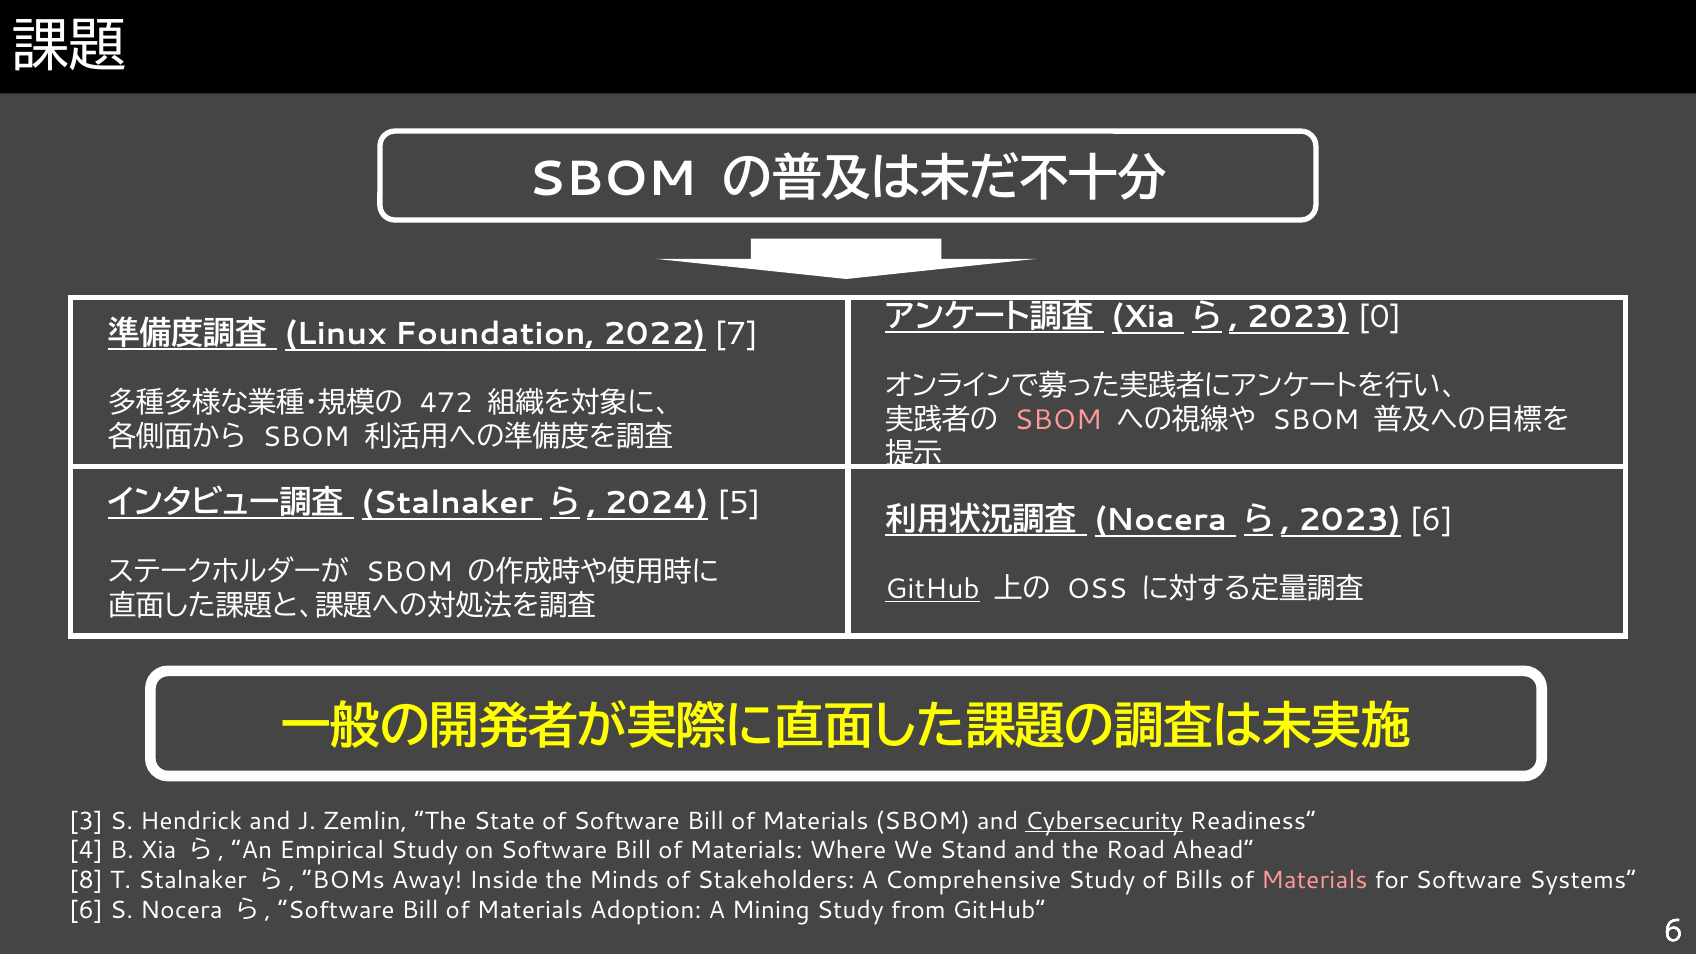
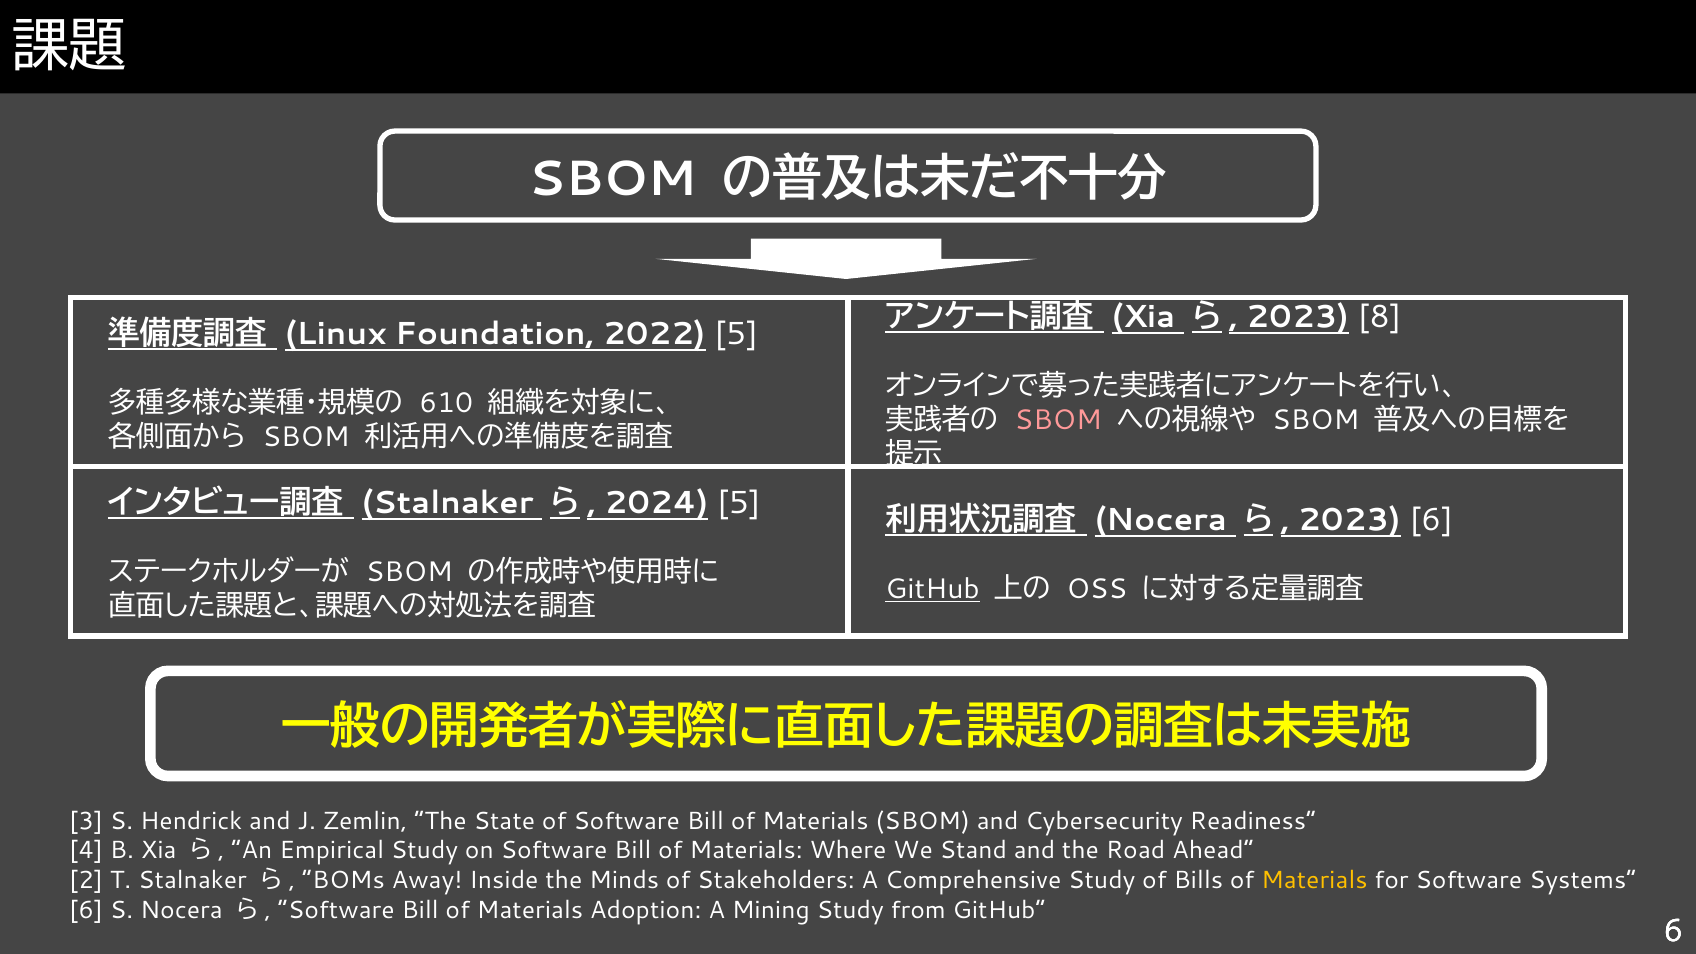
0: 0 -> 8
2022 7: 7 -> 5
472: 472 -> 610
Cybersecurity underline: present -> none
8: 8 -> 2
Materials at (1314, 880) colour: pink -> yellow
